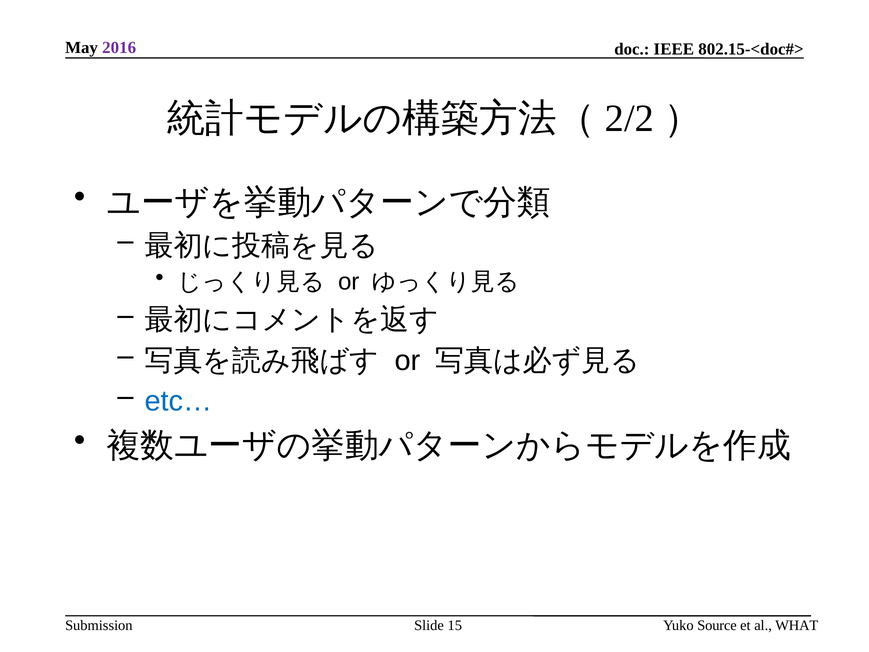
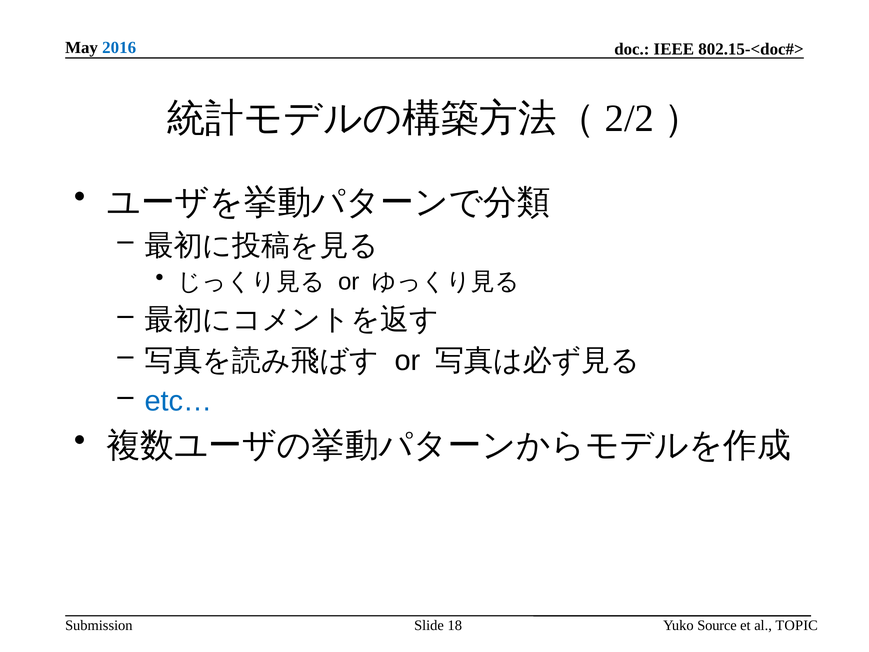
2016 colour: purple -> blue
15: 15 -> 18
WHAT: WHAT -> TOPIC
